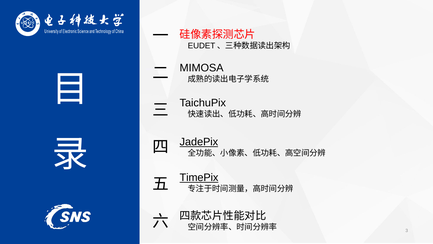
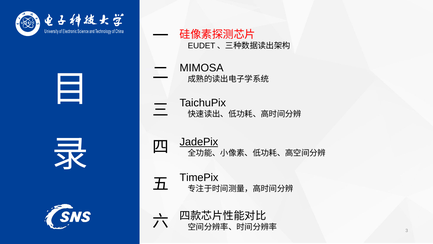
TimePix underline: present -> none
